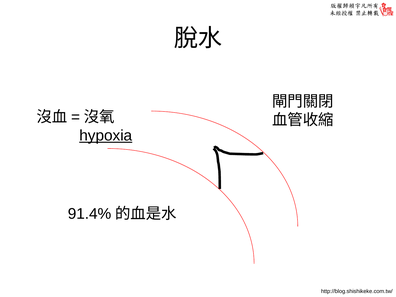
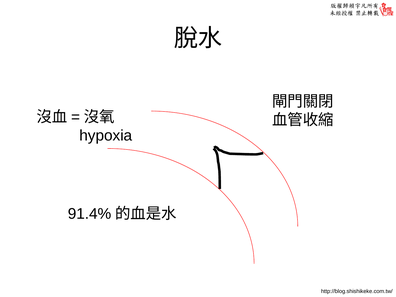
hypoxia underline: present -> none
